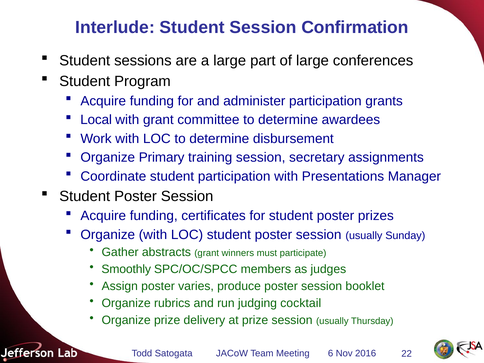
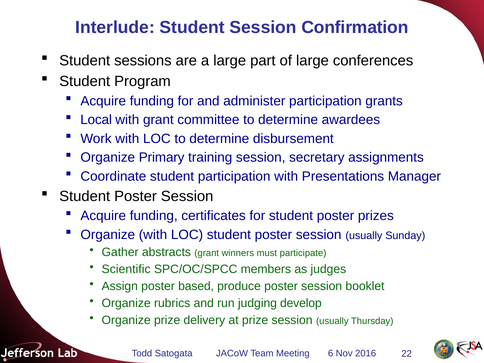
Smoothly: Smoothly -> Scientific
varies: varies -> based
cocktail: cocktail -> develop
